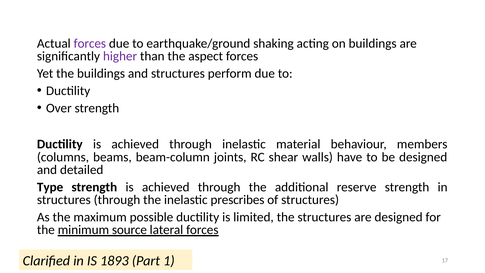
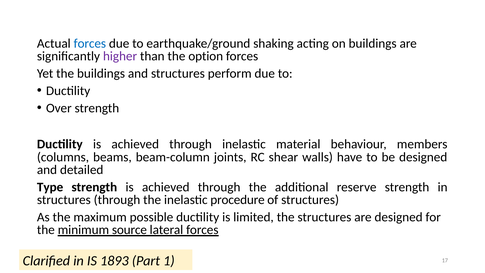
forces at (90, 43) colour: purple -> blue
aspect: aspect -> option
prescribes: prescribes -> procedure
